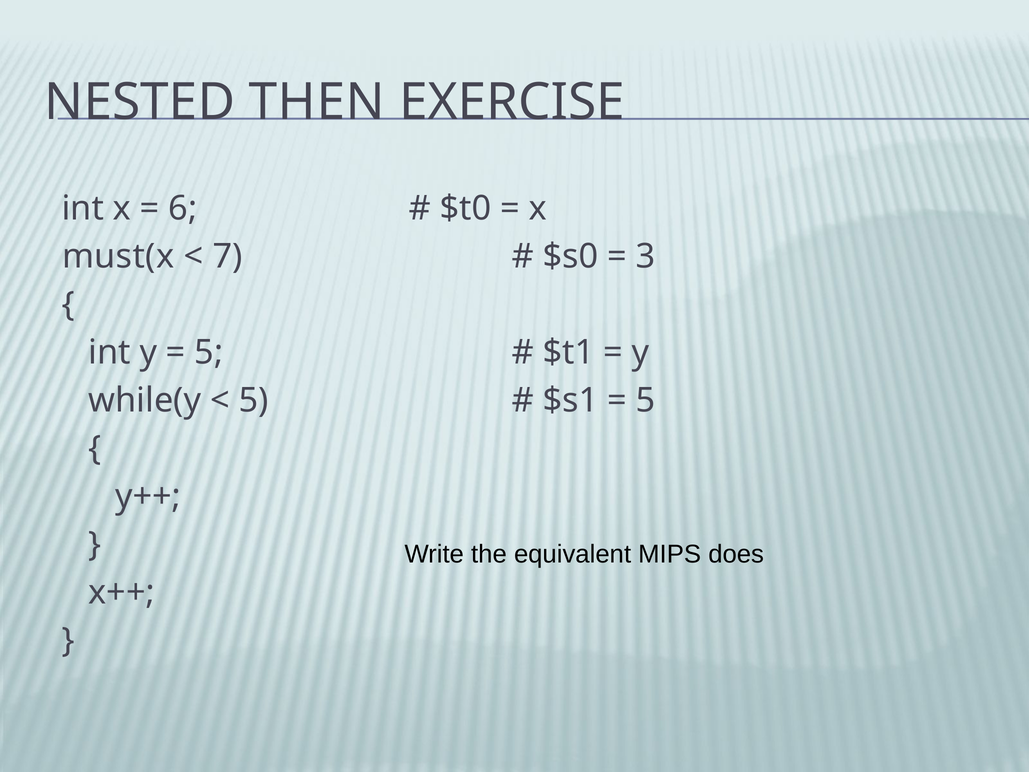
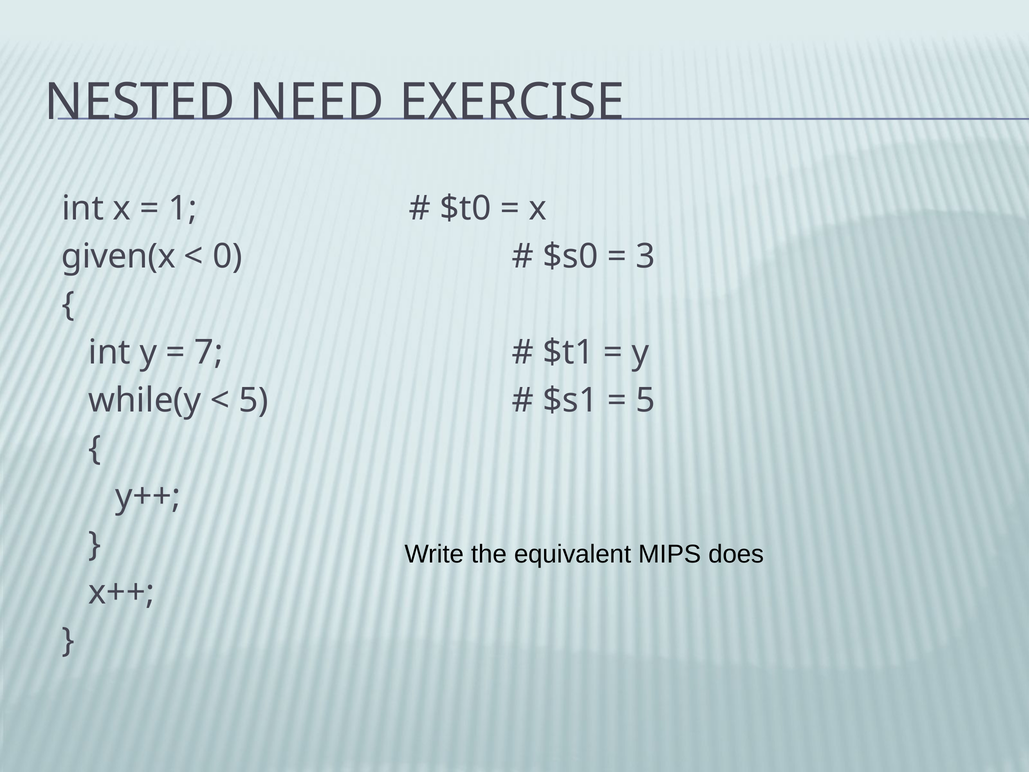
THEN: THEN -> NEED
6: 6 -> 1
must(x: must(x -> given(x
7: 7 -> 0
5 at (209, 352): 5 -> 7
